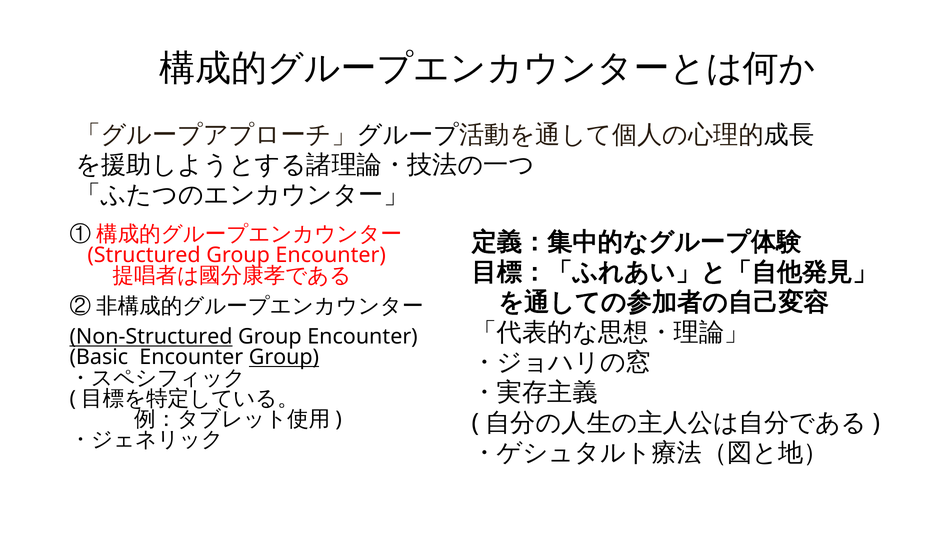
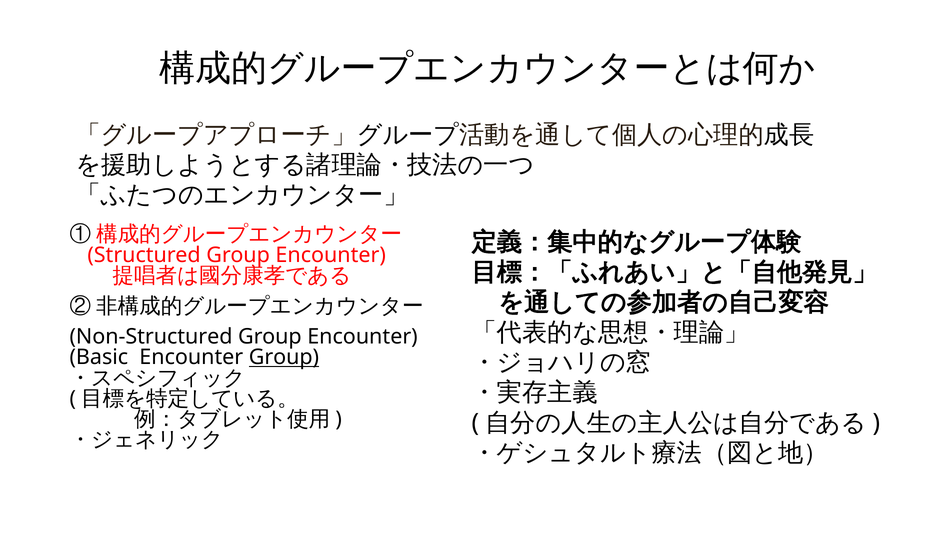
Non-Structured underline: present -> none
